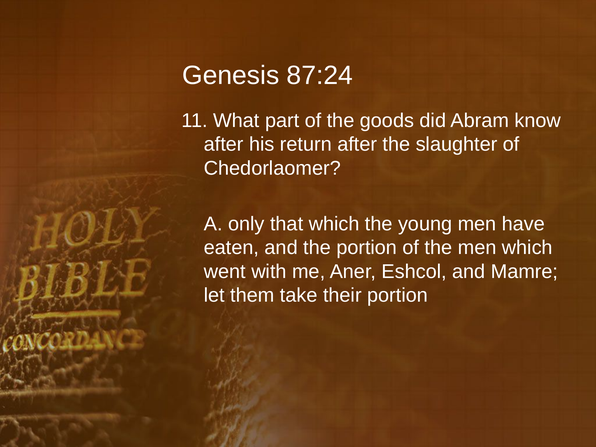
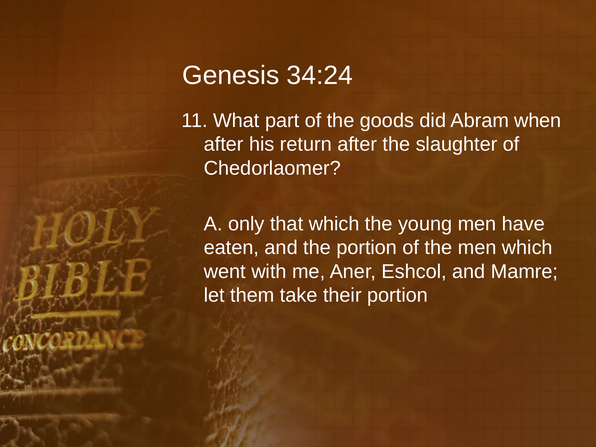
87:24: 87:24 -> 34:24
know: know -> when
